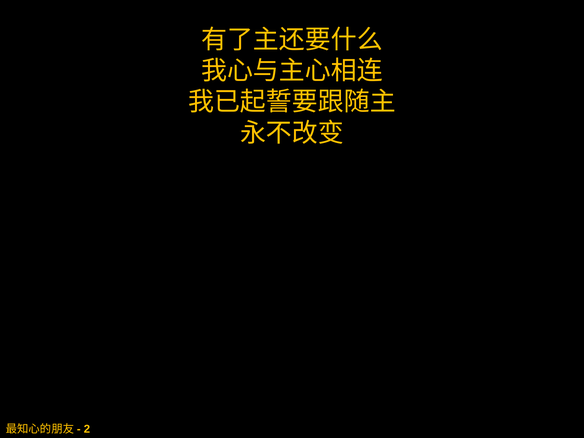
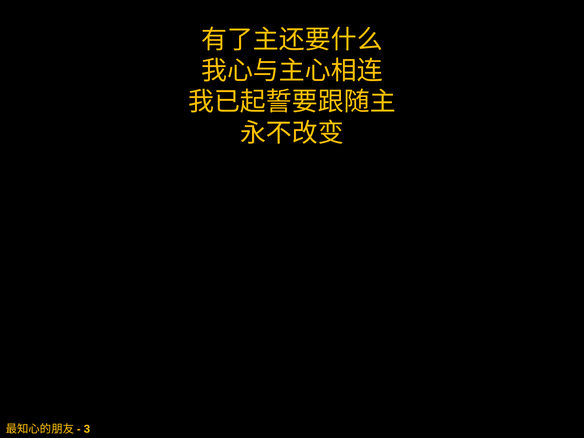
2: 2 -> 3
